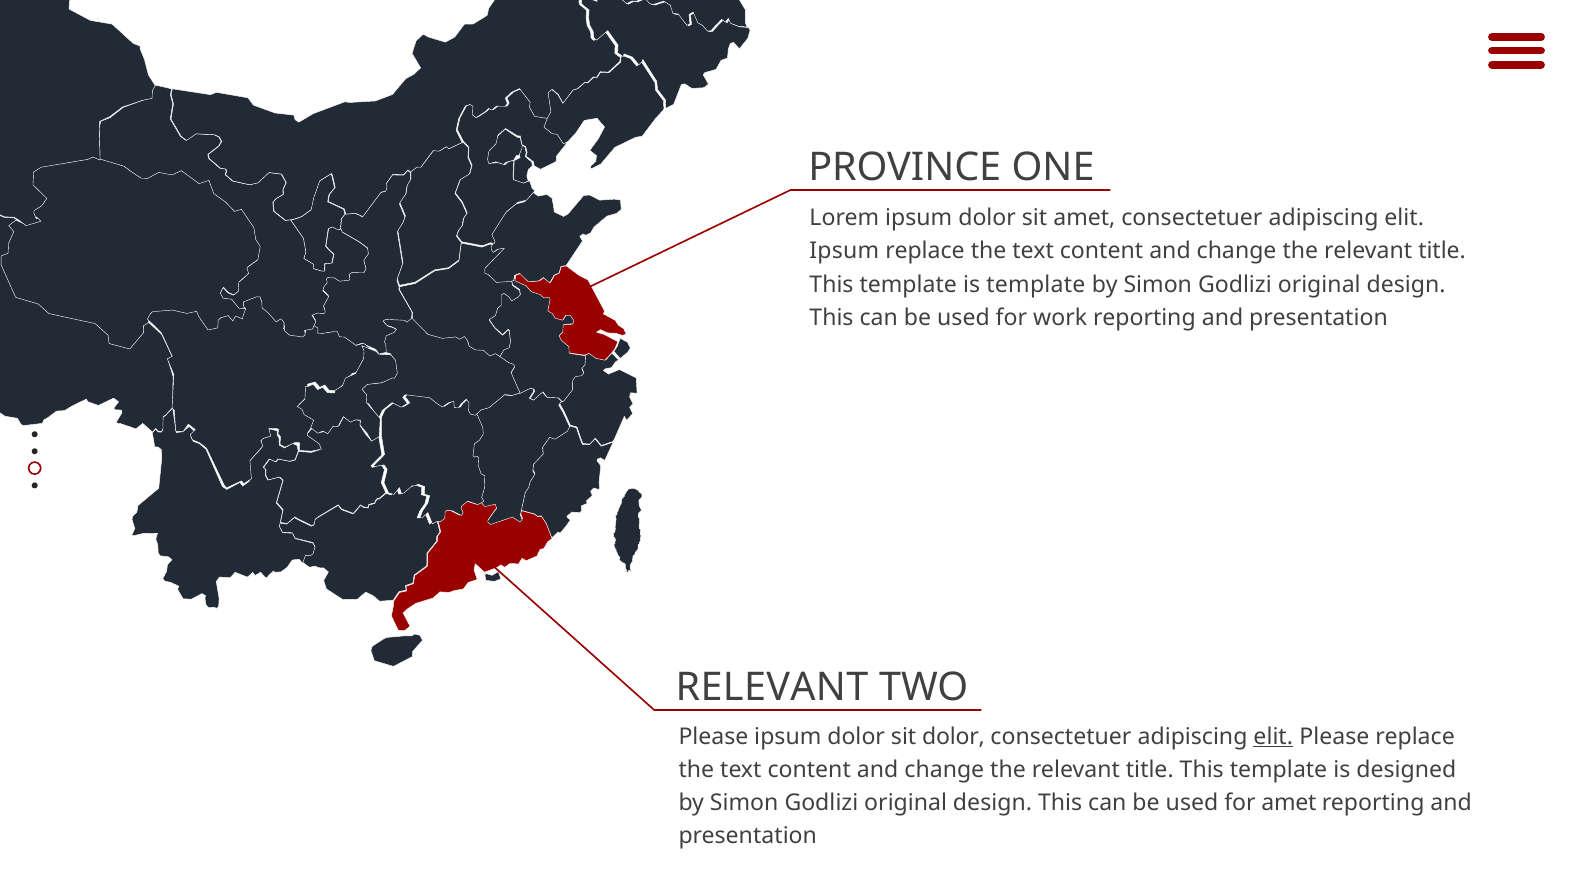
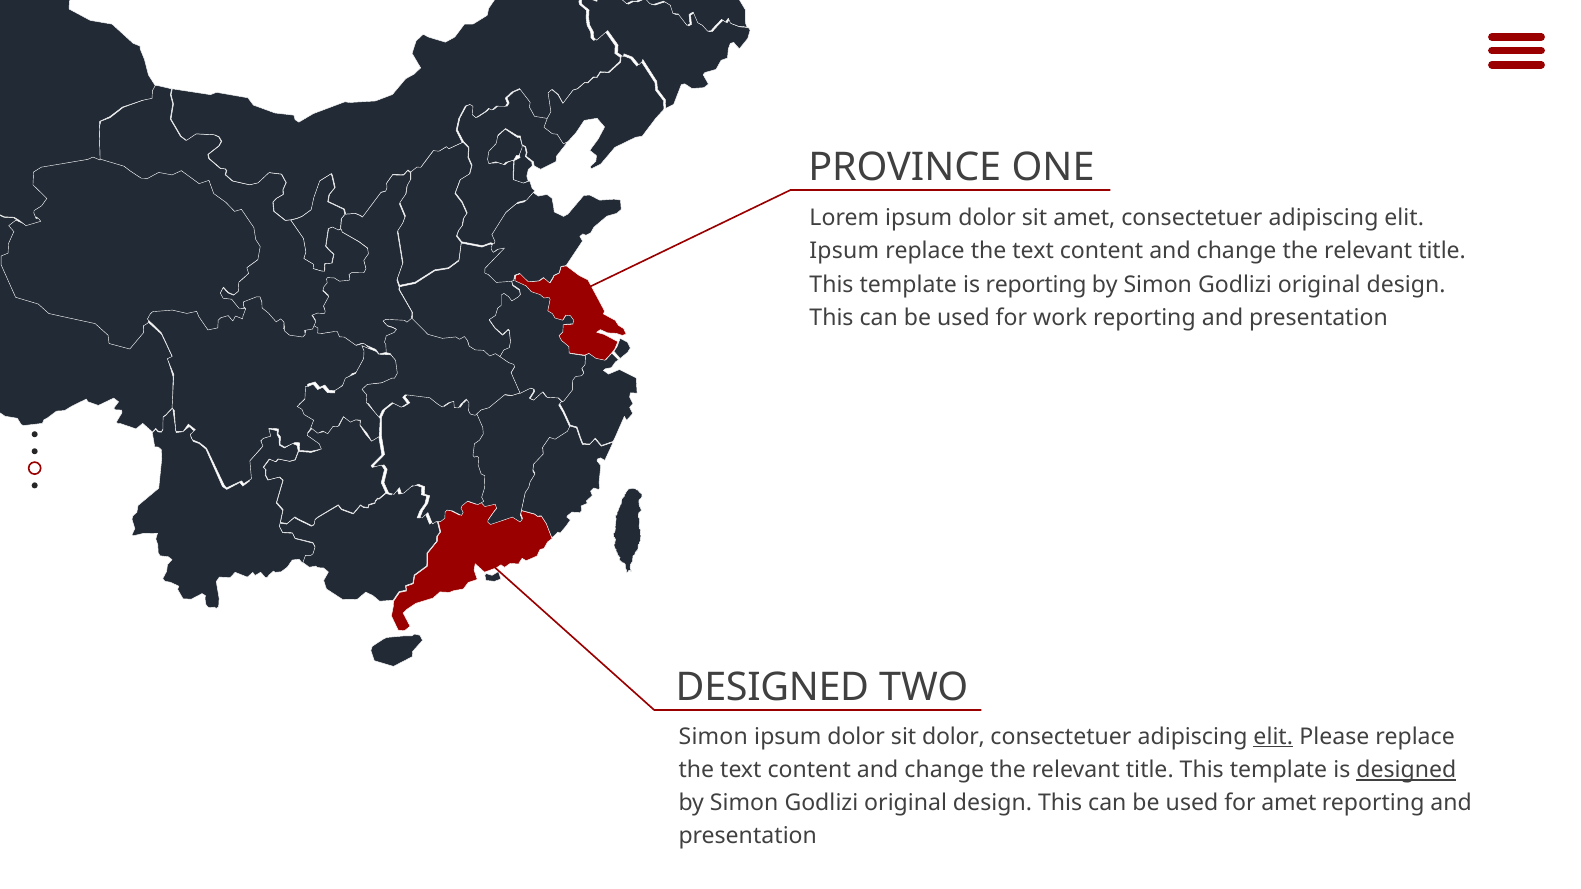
is template: template -> reporting
RELEVANT at (772, 687): RELEVANT -> DESIGNED
Please at (713, 737): Please -> Simon
designed at (1406, 770) underline: none -> present
